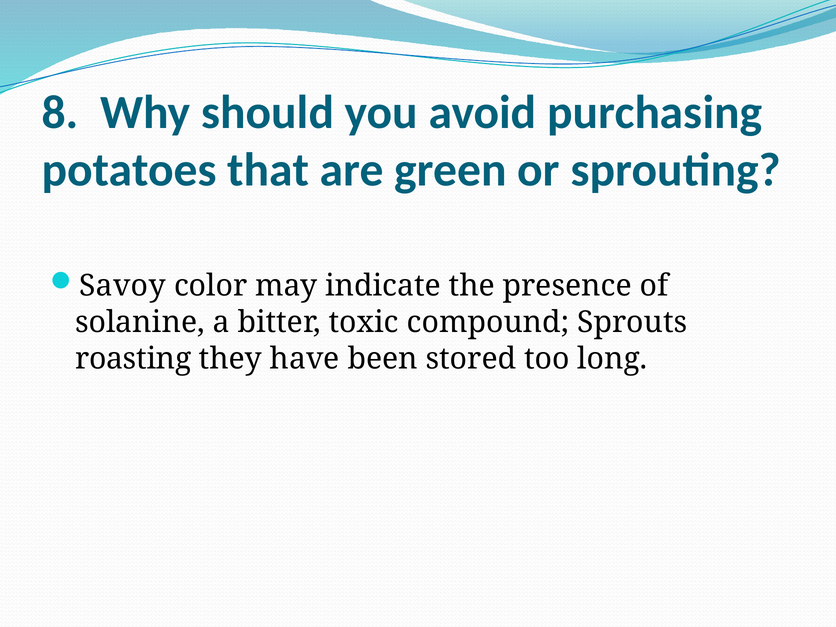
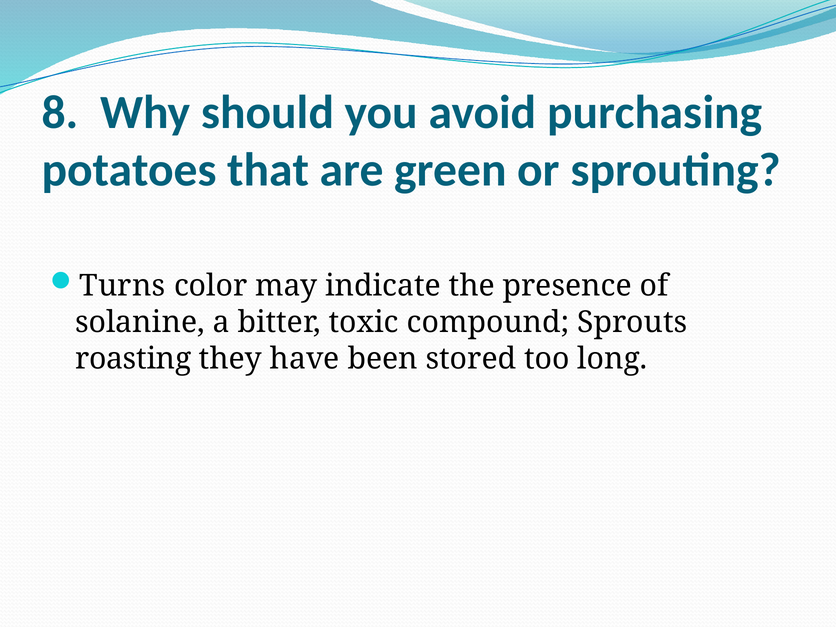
Savoy: Savoy -> Turns
